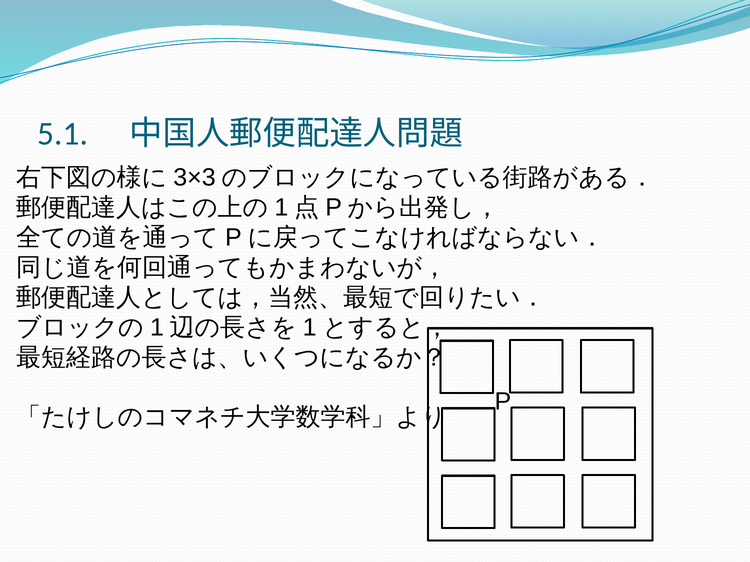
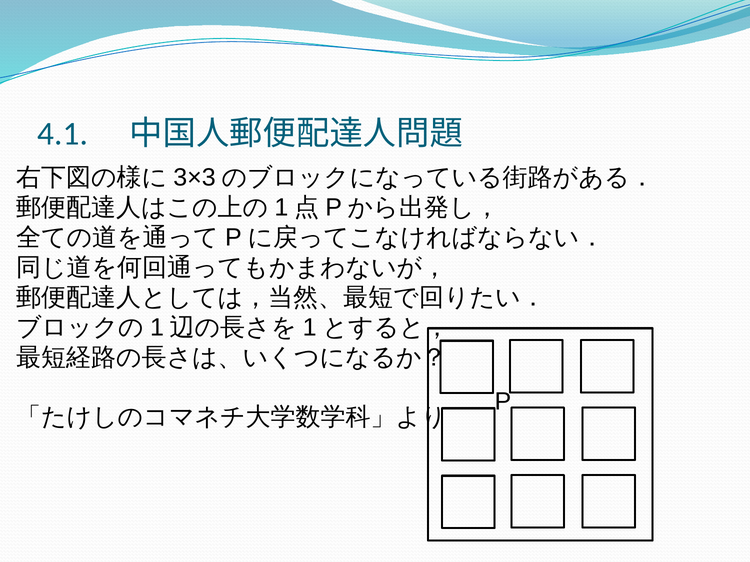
5.1: 5.1 -> 4.1
